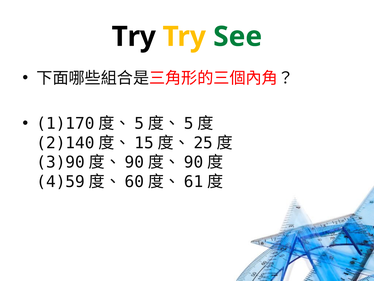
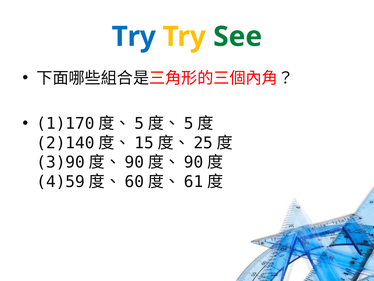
Try at (134, 37) colour: black -> blue
